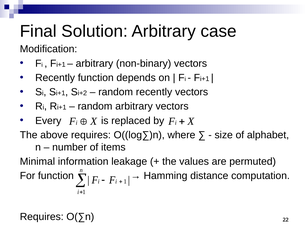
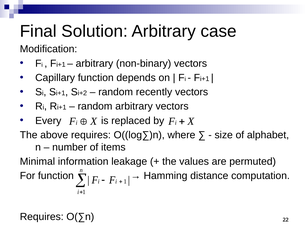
Recently at (55, 78): Recently -> Capillary
